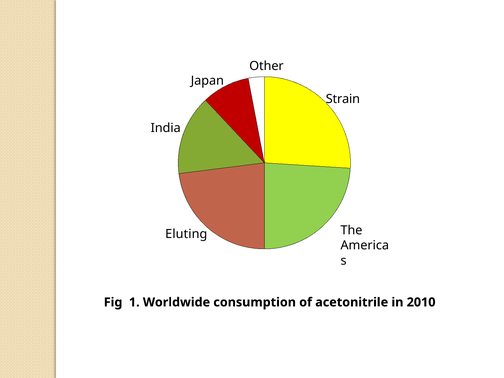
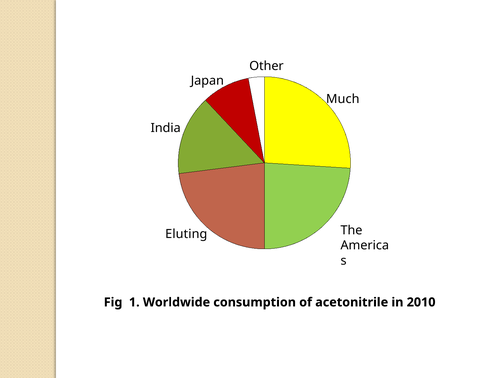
Strain: Strain -> Much
